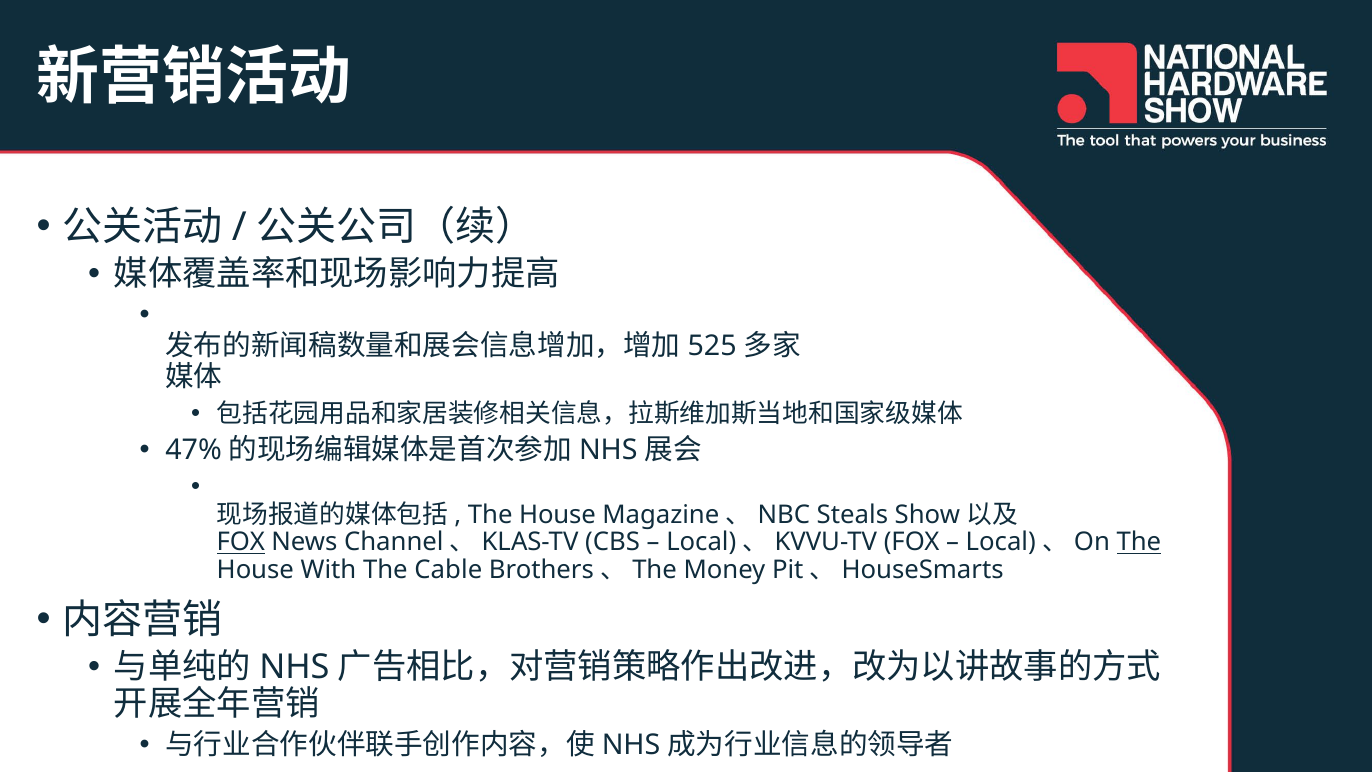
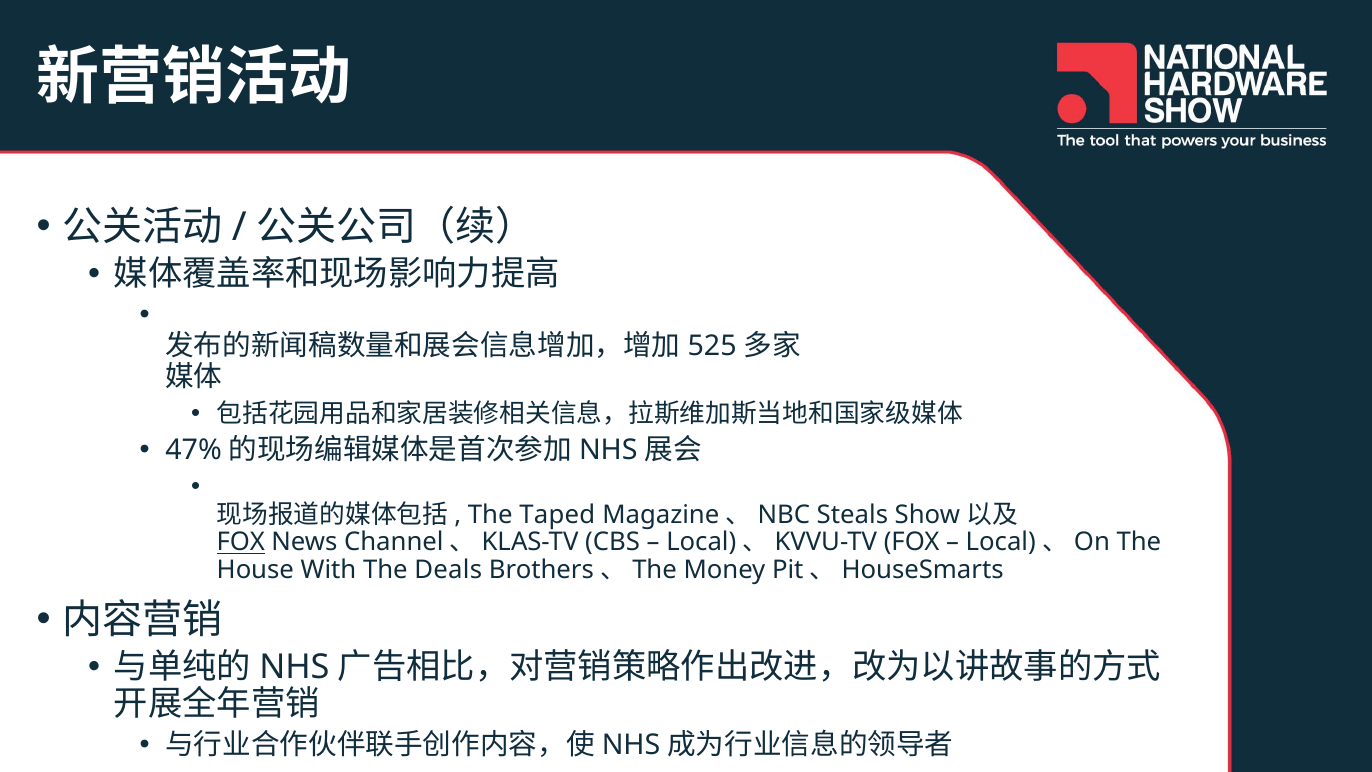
House at (558, 514): House -> Taped
The at (1139, 542) underline: present -> none
Cable: Cable -> Deals
